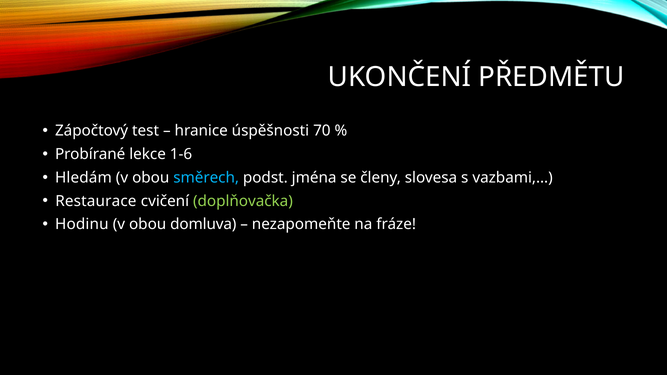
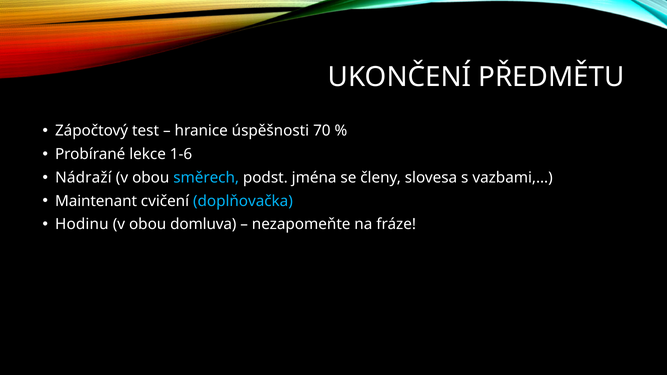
Hledám: Hledám -> Nádraží
Restaurace: Restaurace -> Maintenant
doplňovačka colour: light green -> light blue
